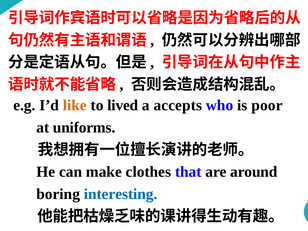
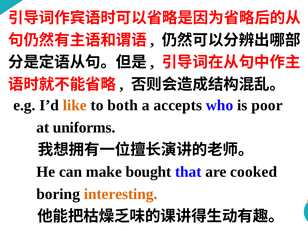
lived: lived -> both
clothes: clothes -> bought
around: around -> cooked
interesting colour: blue -> orange
